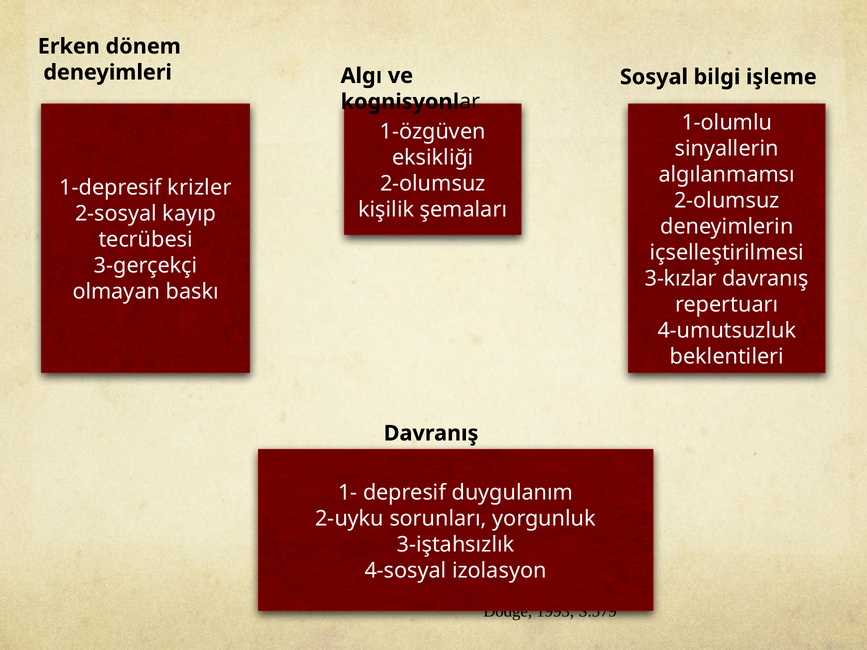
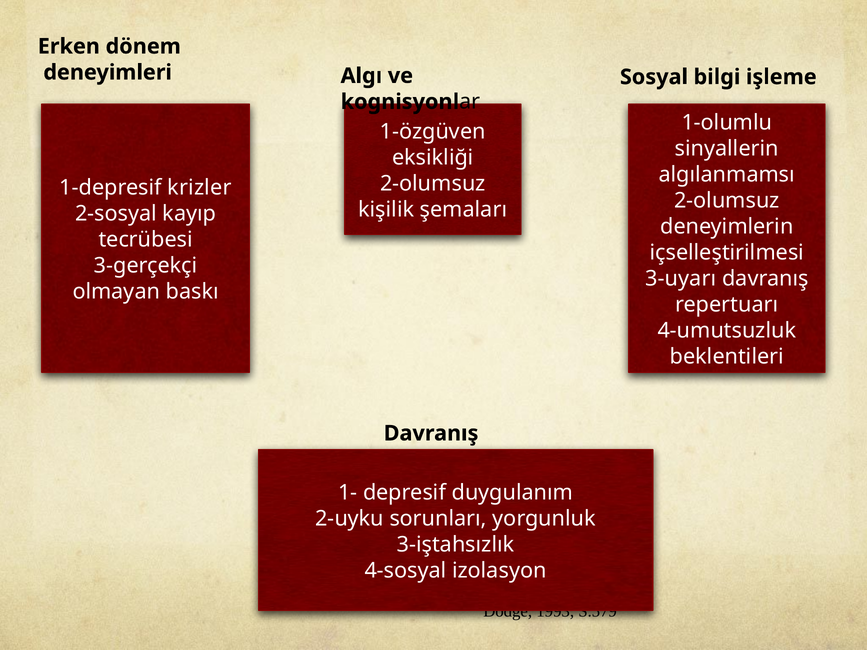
3-kızlar: 3-kızlar -> 3-uyarı
